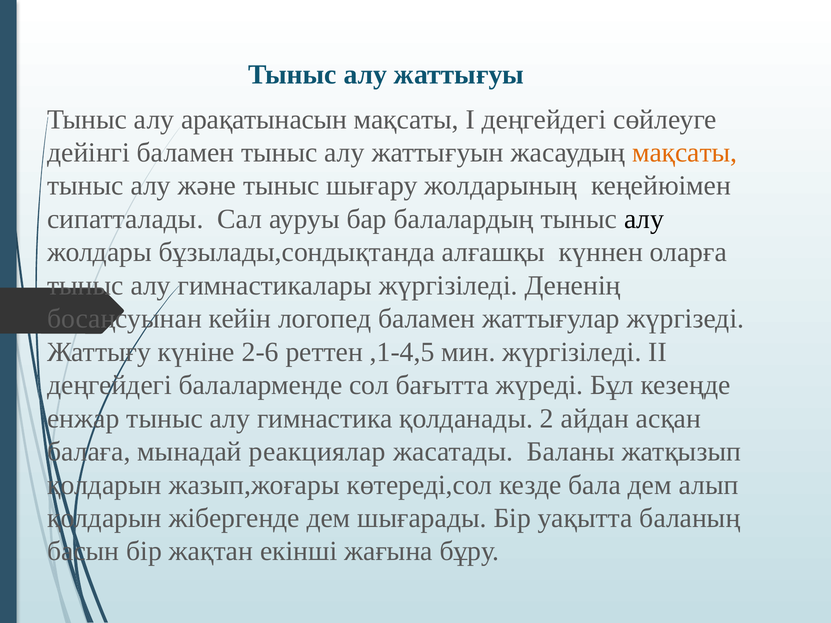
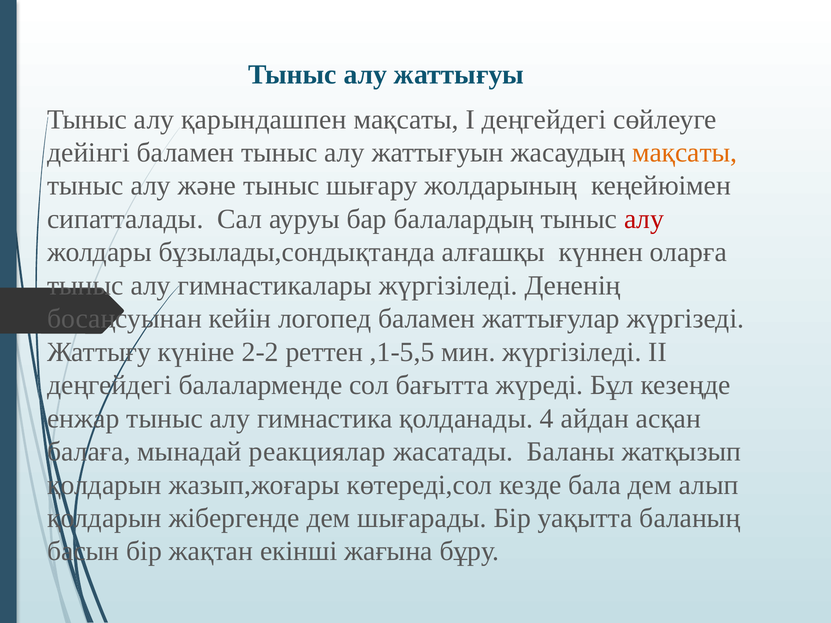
арақатынасын: арақатынасын -> қарындашпен
алу at (644, 219) colour: black -> red
2-6: 2-6 -> 2-2
,1-4,5: ,1-4,5 -> ,1-5,5
2: 2 -> 4
